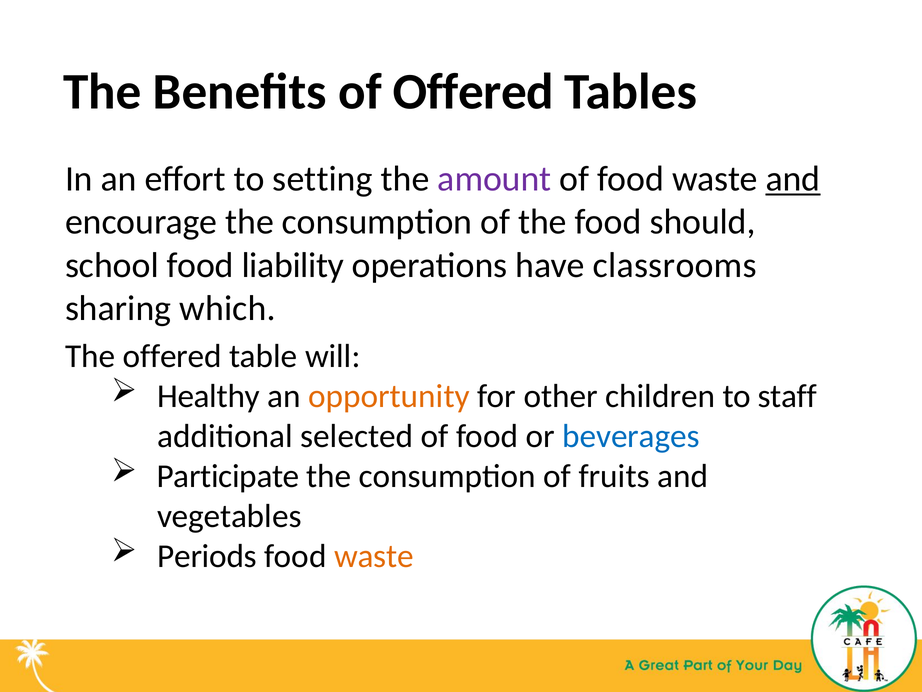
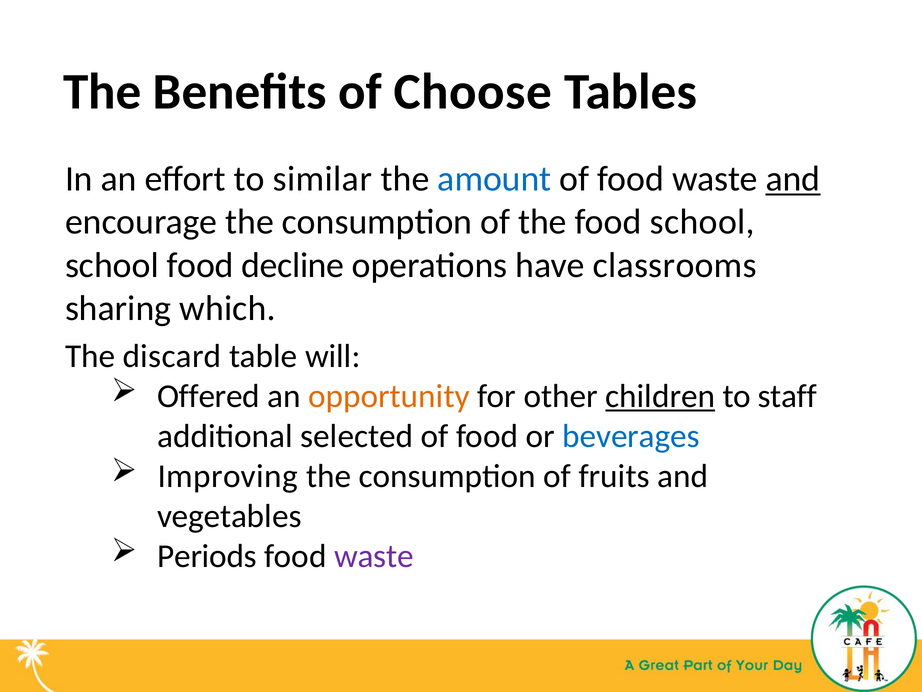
of Offered: Offered -> Choose
setting: setting -> similar
amount colour: purple -> blue
food should: should -> school
liability: liability -> decline
The offered: offered -> discard
Healthy: Healthy -> Offered
children underline: none -> present
Participate: Participate -> Improving
waste at (374, 556) colour: orange -> purple
